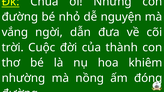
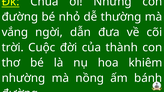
nguyện: nguyện -> thường
đóng: đóng -> bánh
